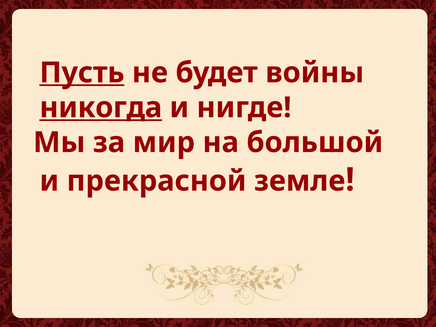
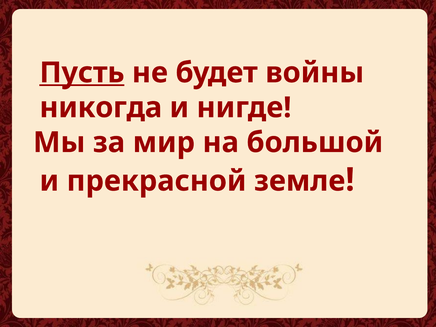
никогда underline: present -> none
